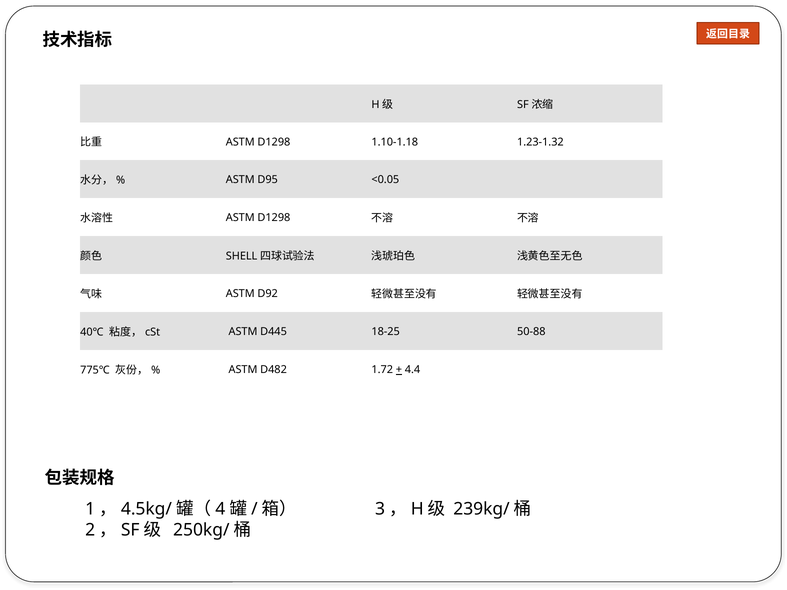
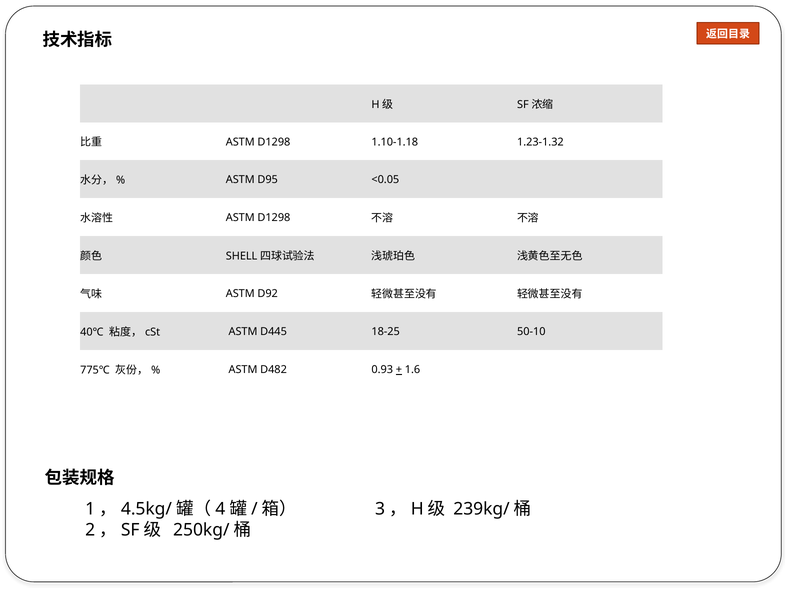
50-88: 50-88 -> 50-10
1.72: 1.72 -> 0.93
4.4: 4.4 -> 1.6
